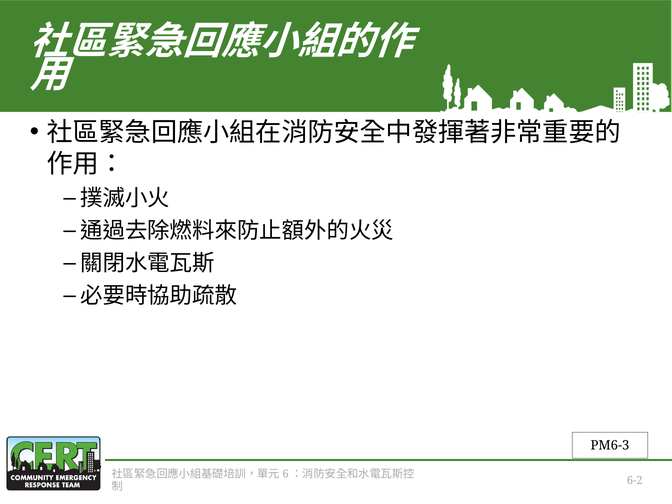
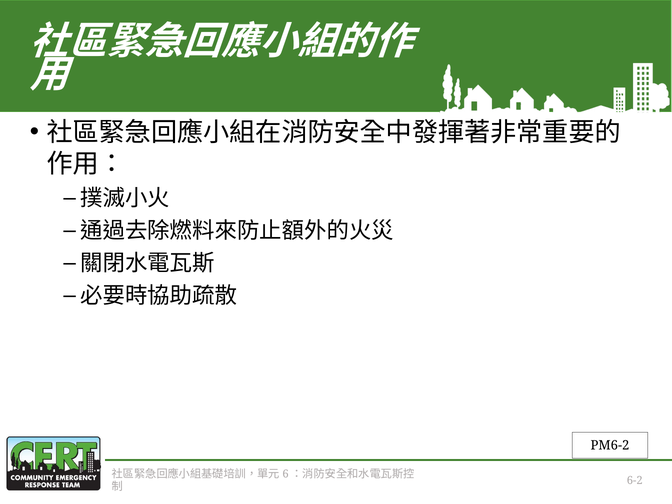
PM6-3: PM6-3 -> PM6-2
